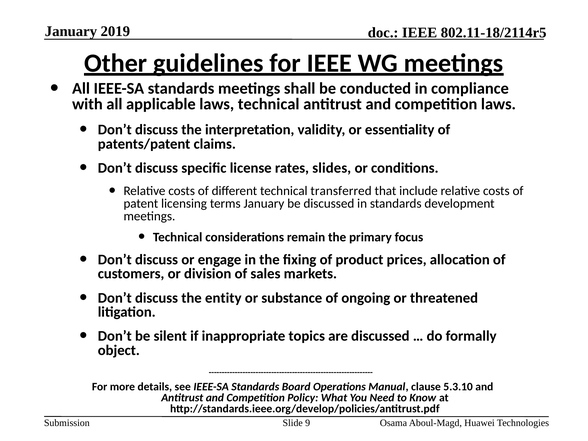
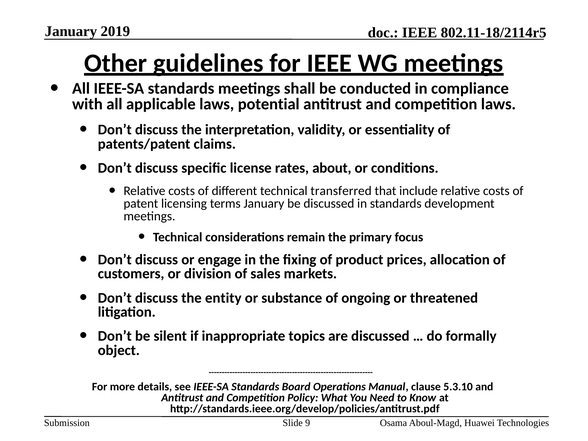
laws technical: technical -> potential
slides: slides -> about
